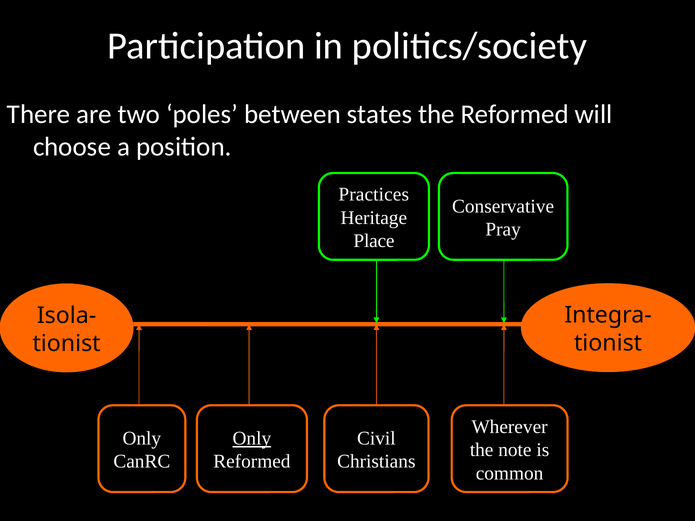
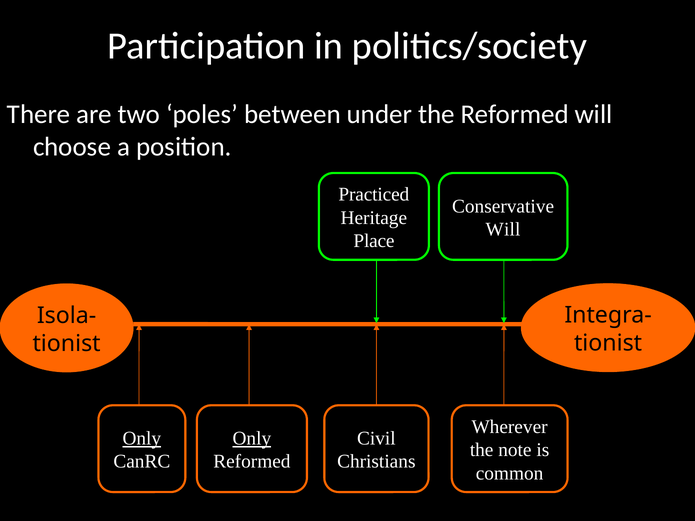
states: states -> under
Practices: Practices -> Practiced
Pray at (503, 229): Pray -> Will
Only at (142, 439) underline: none -> present
